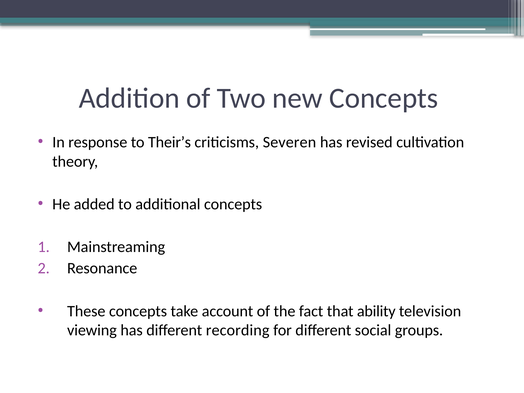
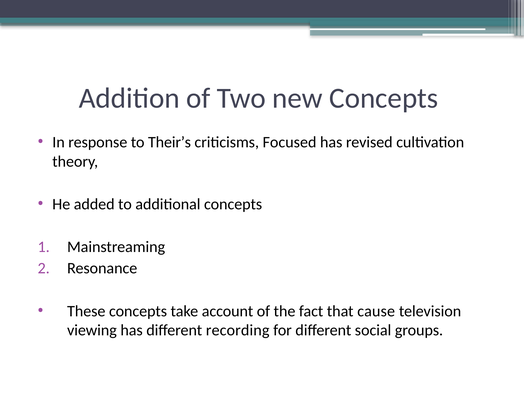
Severen: Severen -> Focused
ability: ability -> cause
